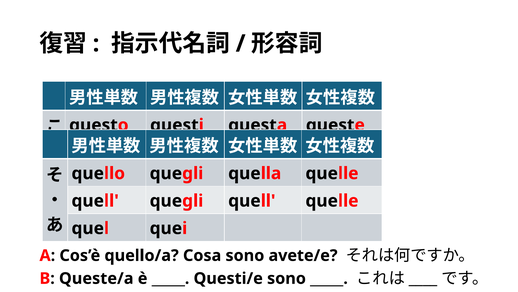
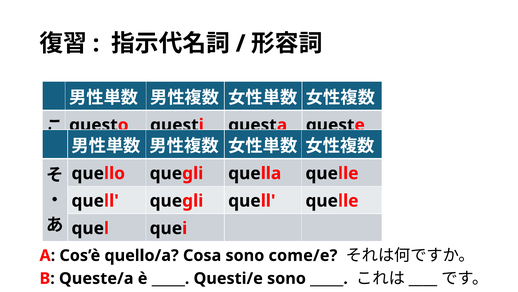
avete/e: avete/e -> come/e
